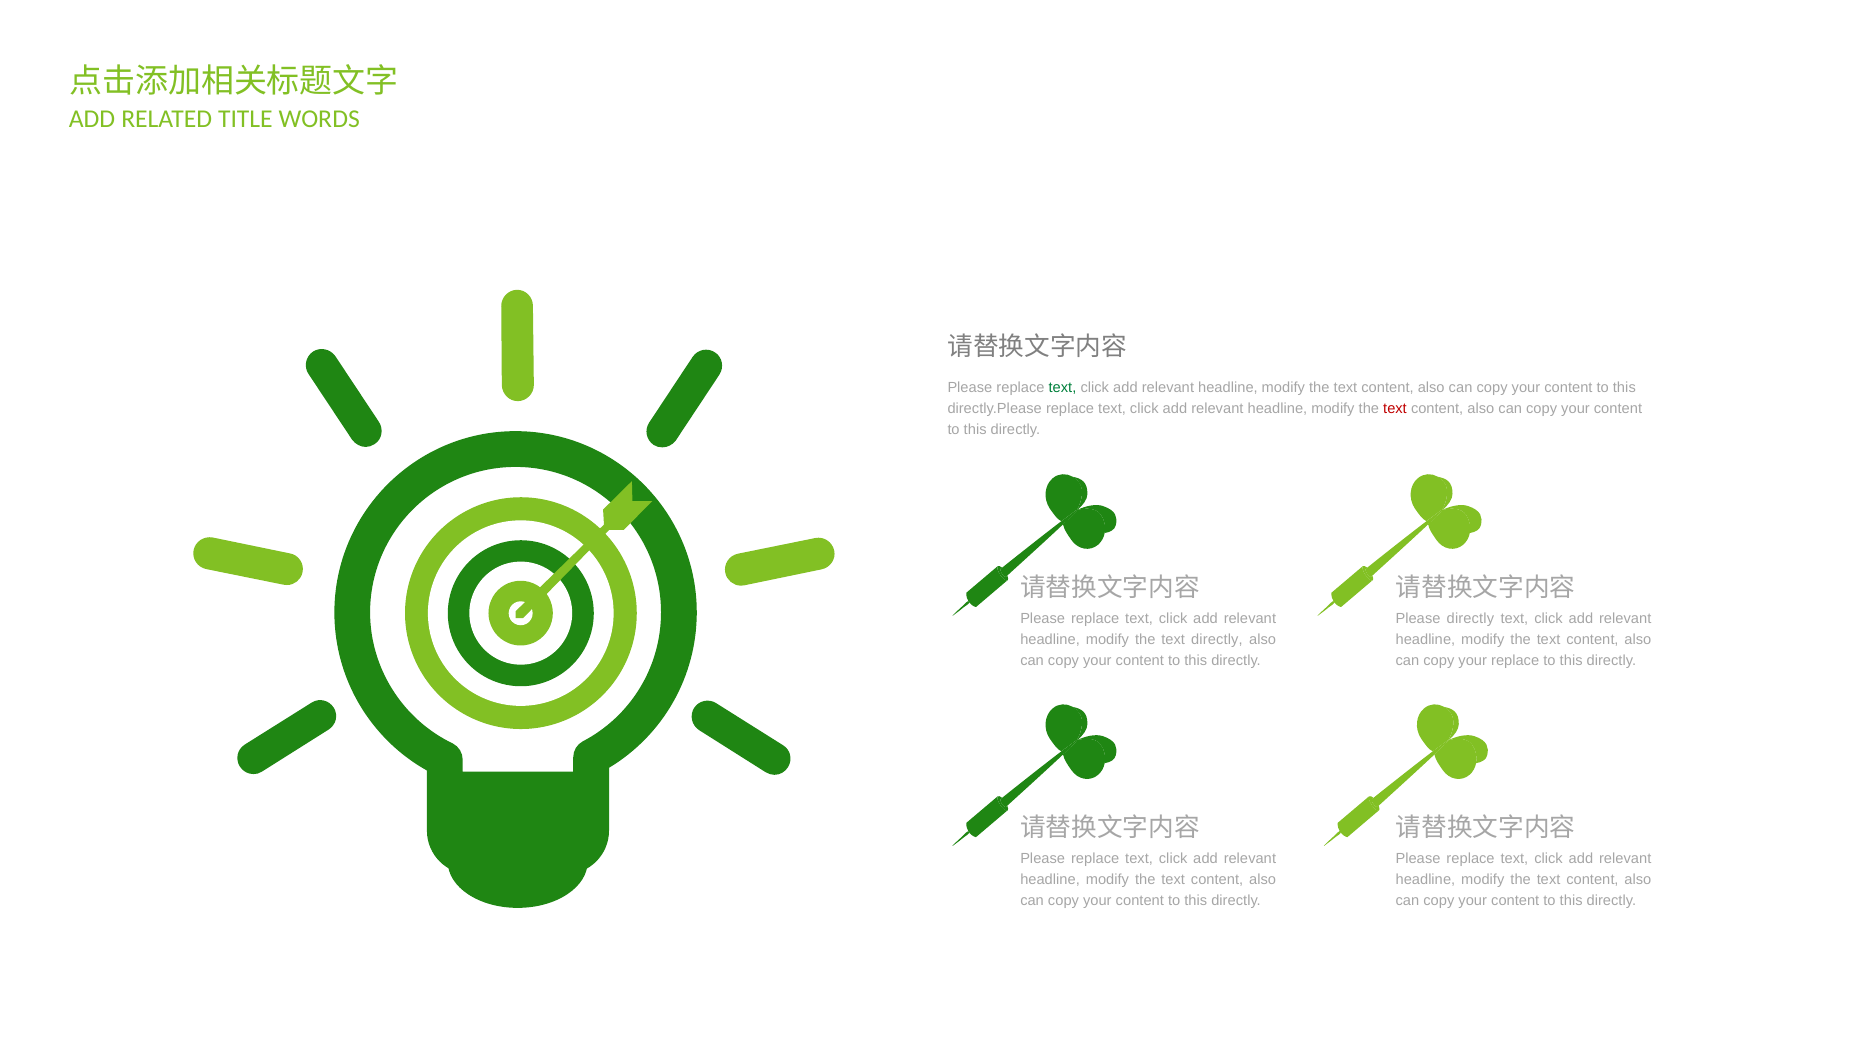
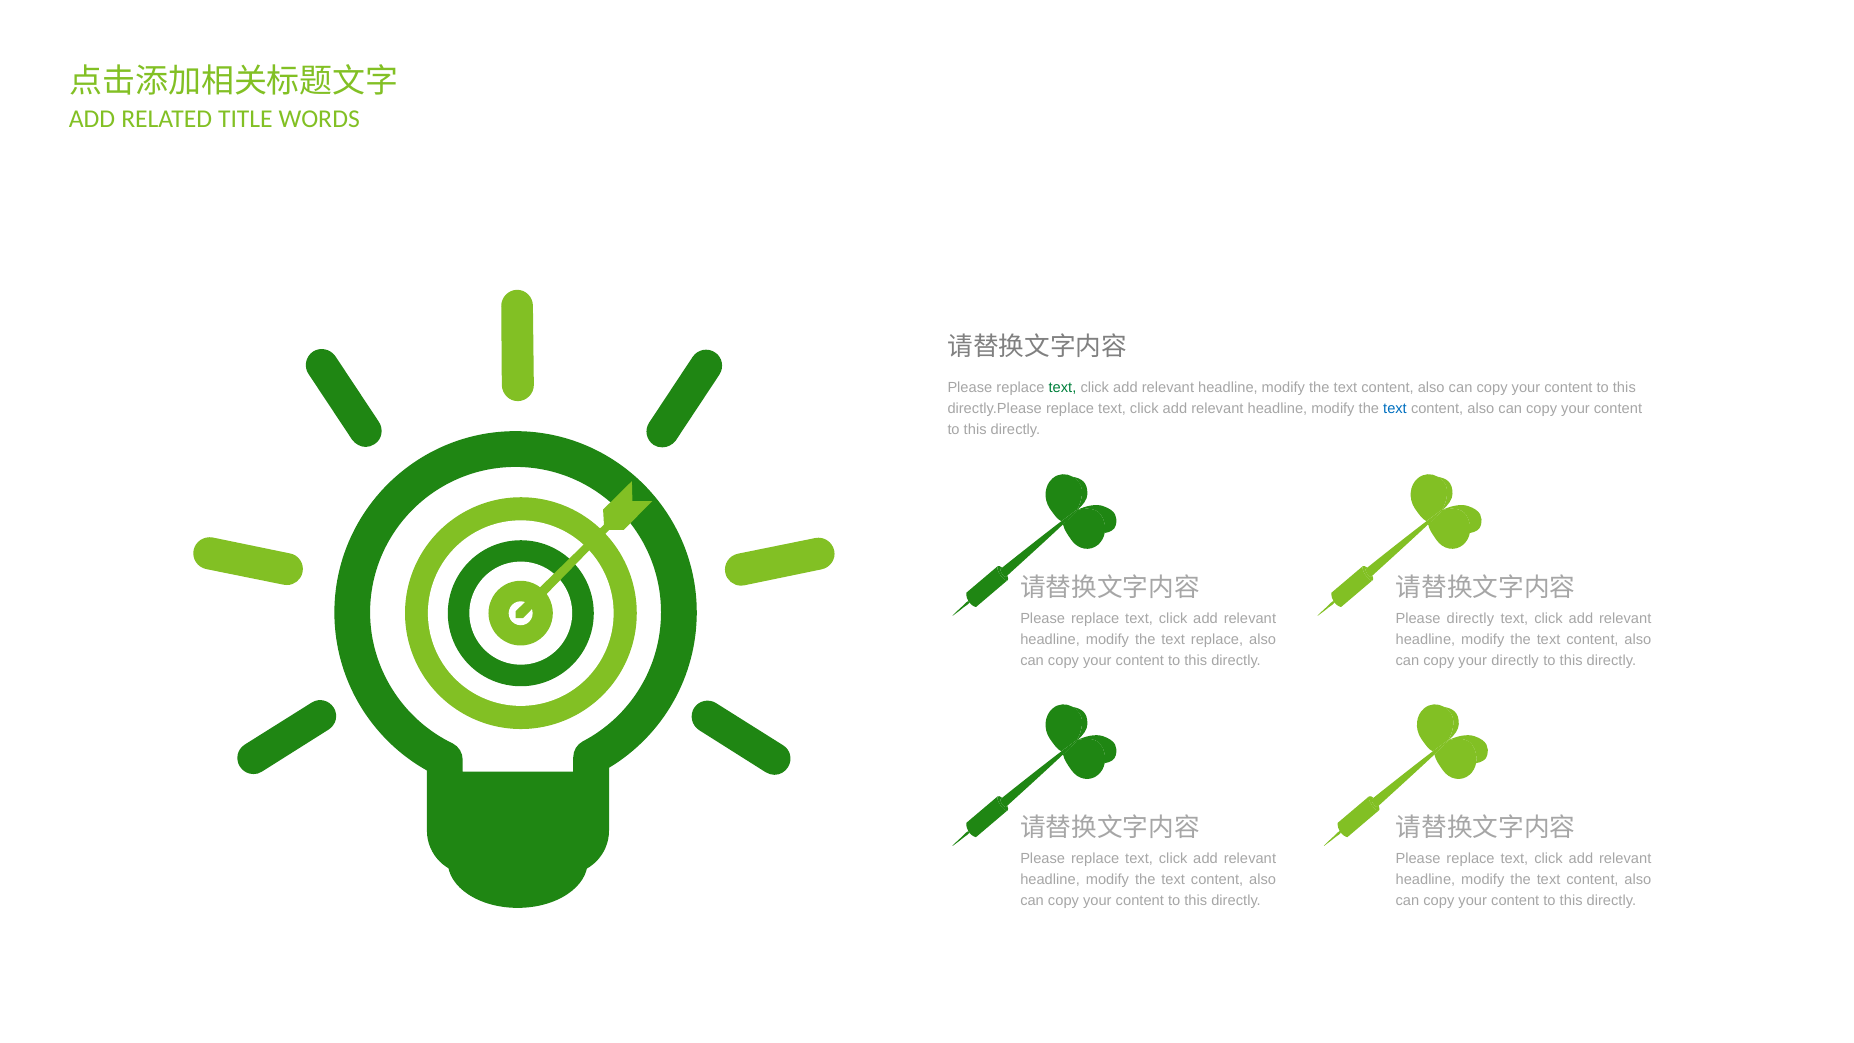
text at (1395, 408) colour: red -> blue
text directly: directly -> replace
your replace: replace -> directly
